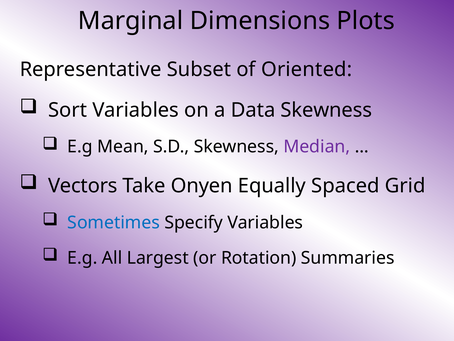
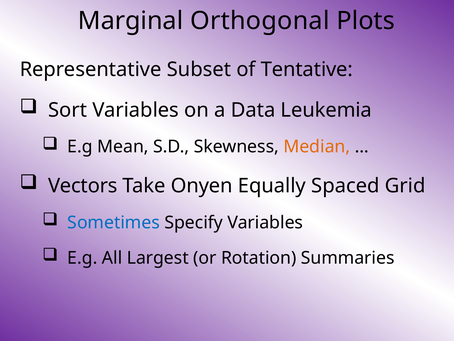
Dimensions: Dimensions -> Orthogonal
Oriented: Oriented -> Tentative
Data Skewness: Skewness -> Leukemia
Median colour: purple -> orange
